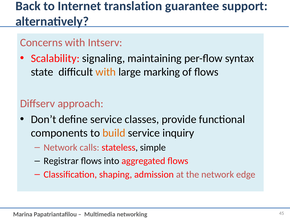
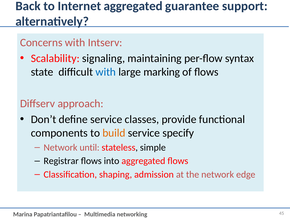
Internet translation: translation -> aggregated
with at (106, 72) colour: orange -> blue
inquiry: inquiry -> specify
calls: calls -> until
